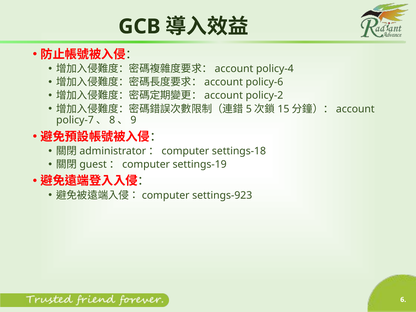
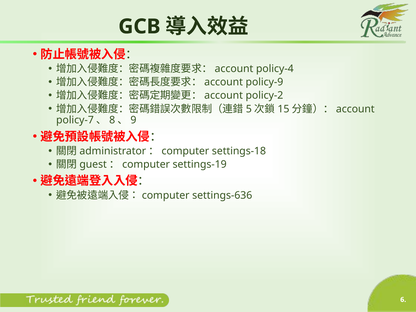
policy-6: policy-6 -> policy-9
settings-923: settings-923 -> settings-636
